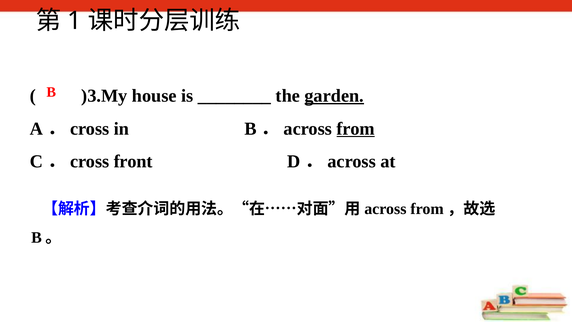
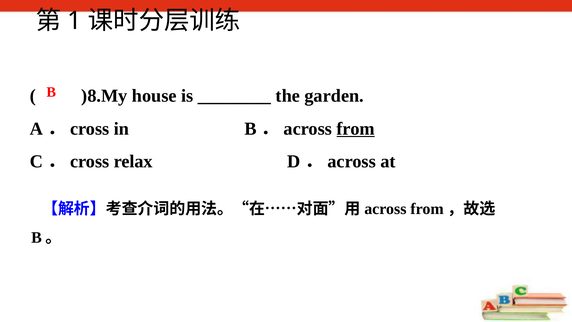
)3.My: )3.My -> )8.My
garden underline: present -> none
front: front -> relax
